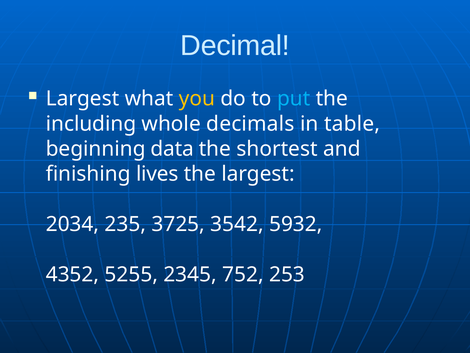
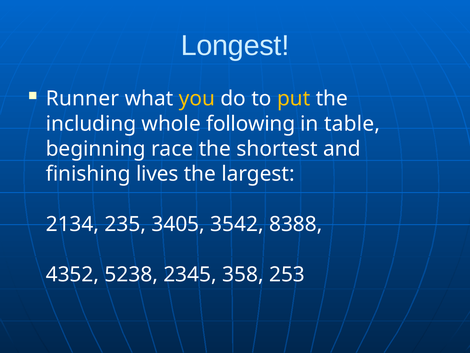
Decimal: Decimal -> Longest
Largest at (83, 99): Largest -> Runner
put colour: light blue -> yellow
decimals: decimals -> following
data: data -> race
2034: 2034 -> 2134
3725: 3725 -> 3405
5932: 5932 -> 8388
5255: 5255 -> 5238
752: 752 -> 358
